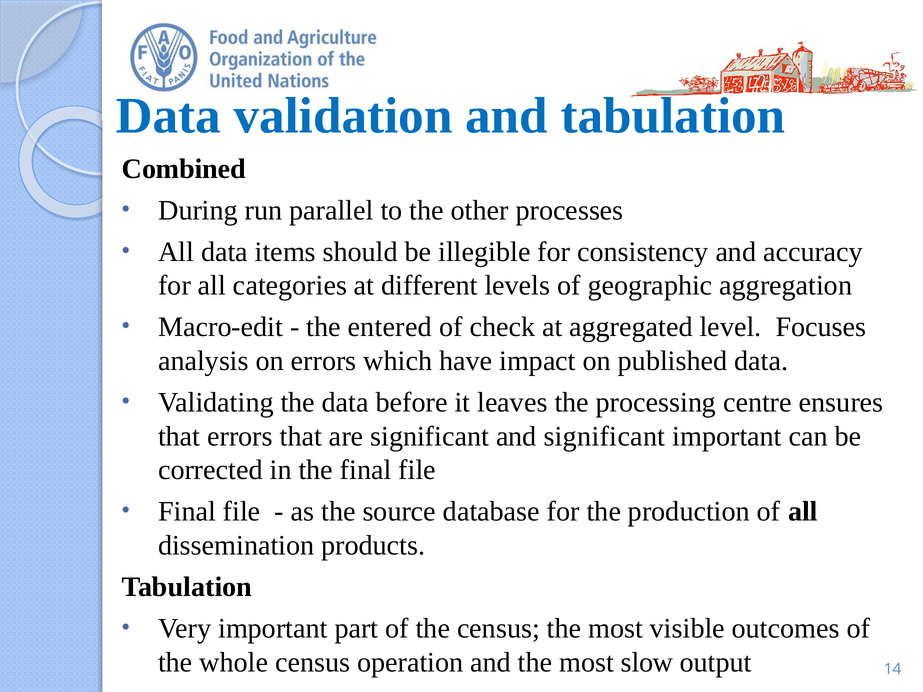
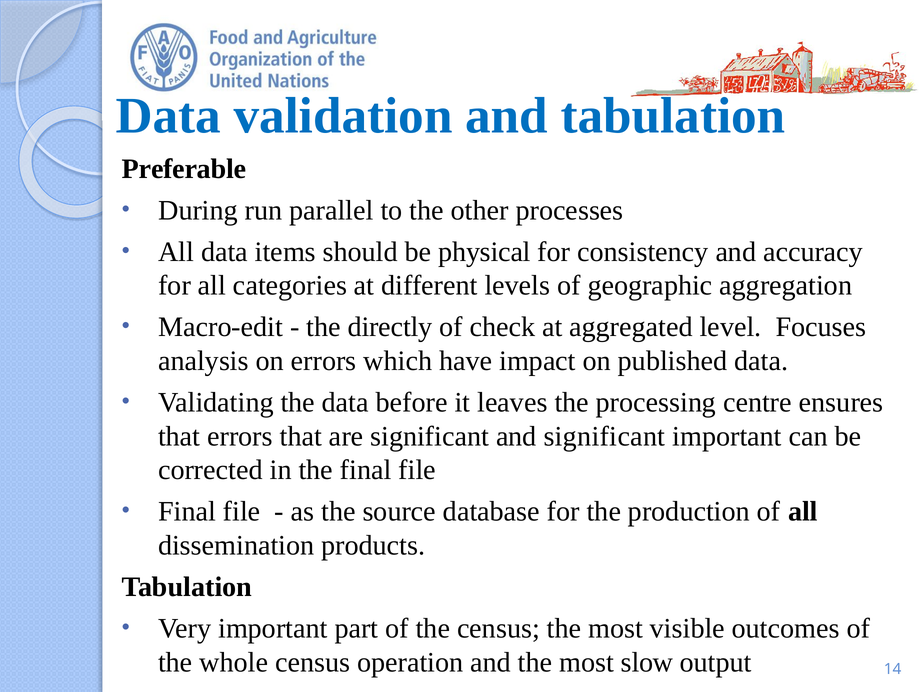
Combined: Combined -> Preferable
illegible: illegible -> physical
entered: entered -> directly
